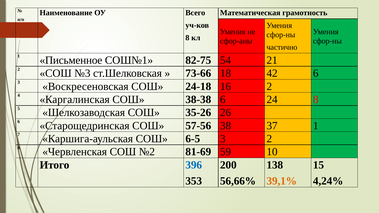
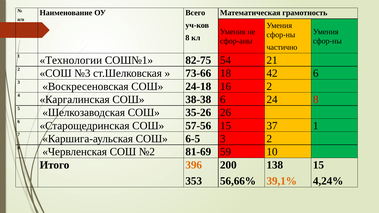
Письменное: Письменное -> Технологии
57-56 38: 38 -> 15
396 colour: blue -> orange
